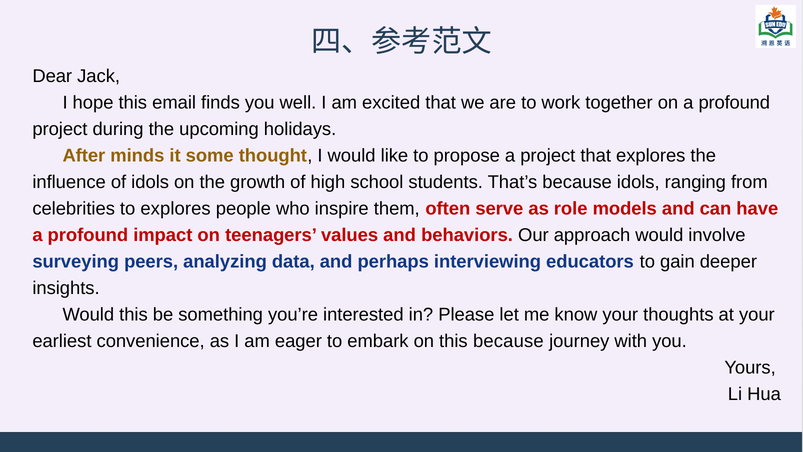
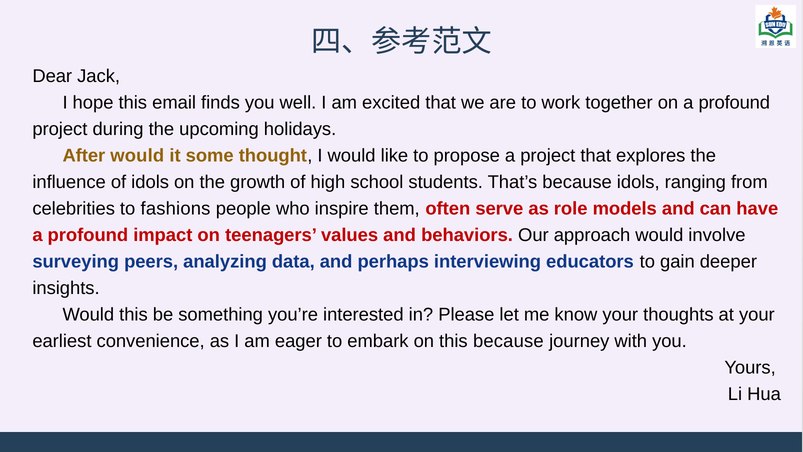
After minds: minds -> would
to explores: explores -> fashions
